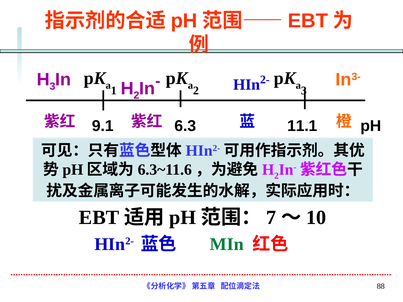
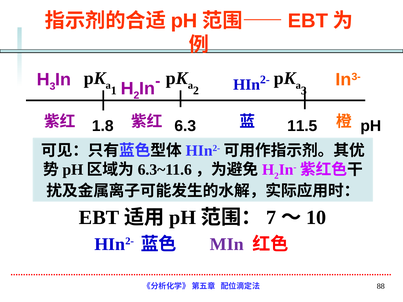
9.1: 9.1 -> 1.8
11.1: 11.1 -> 11.5
MIn colour: green -> purple
